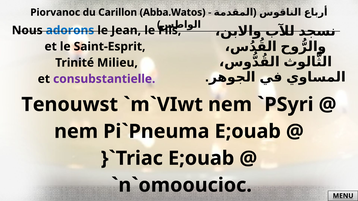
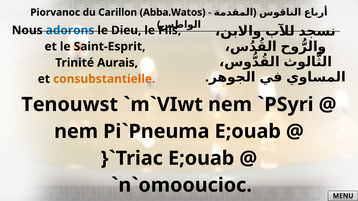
Jean: Jean -> Dieu
Milieu: Milieu -> Aurais
consubstantielle colour: purple -> orange
